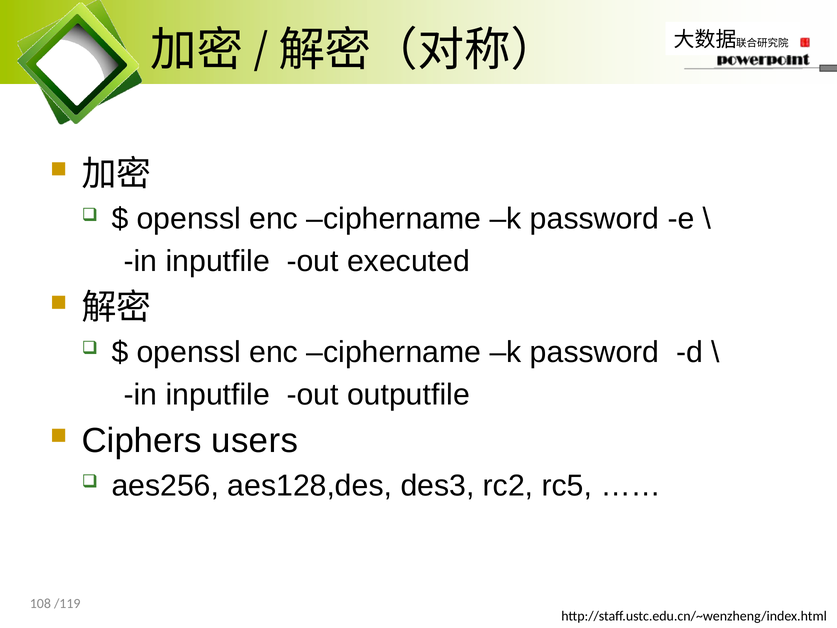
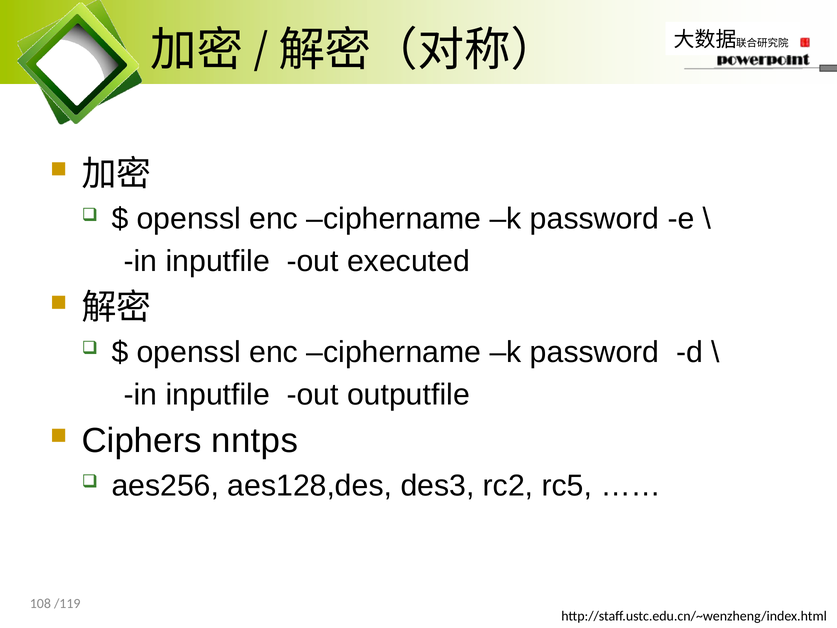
users: users -> nntps
